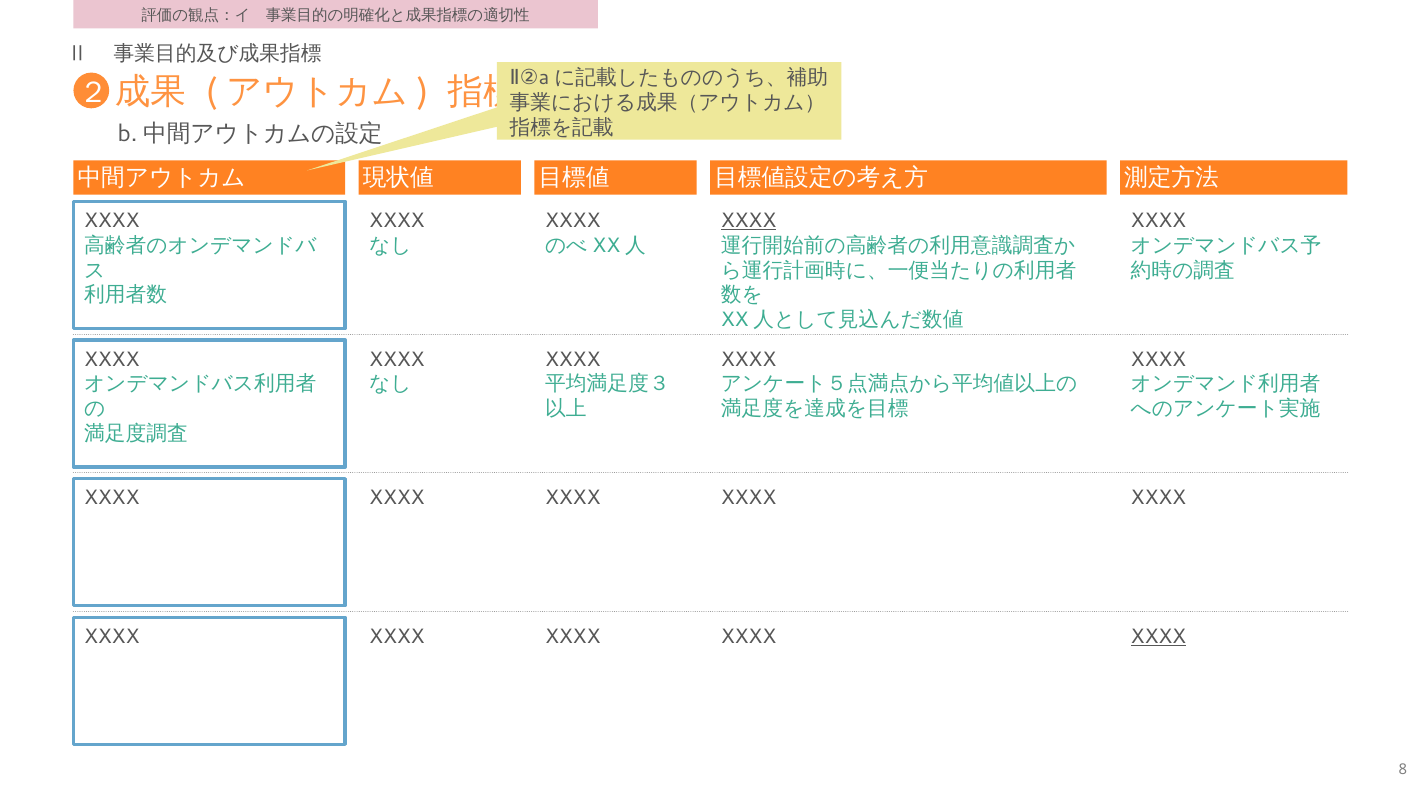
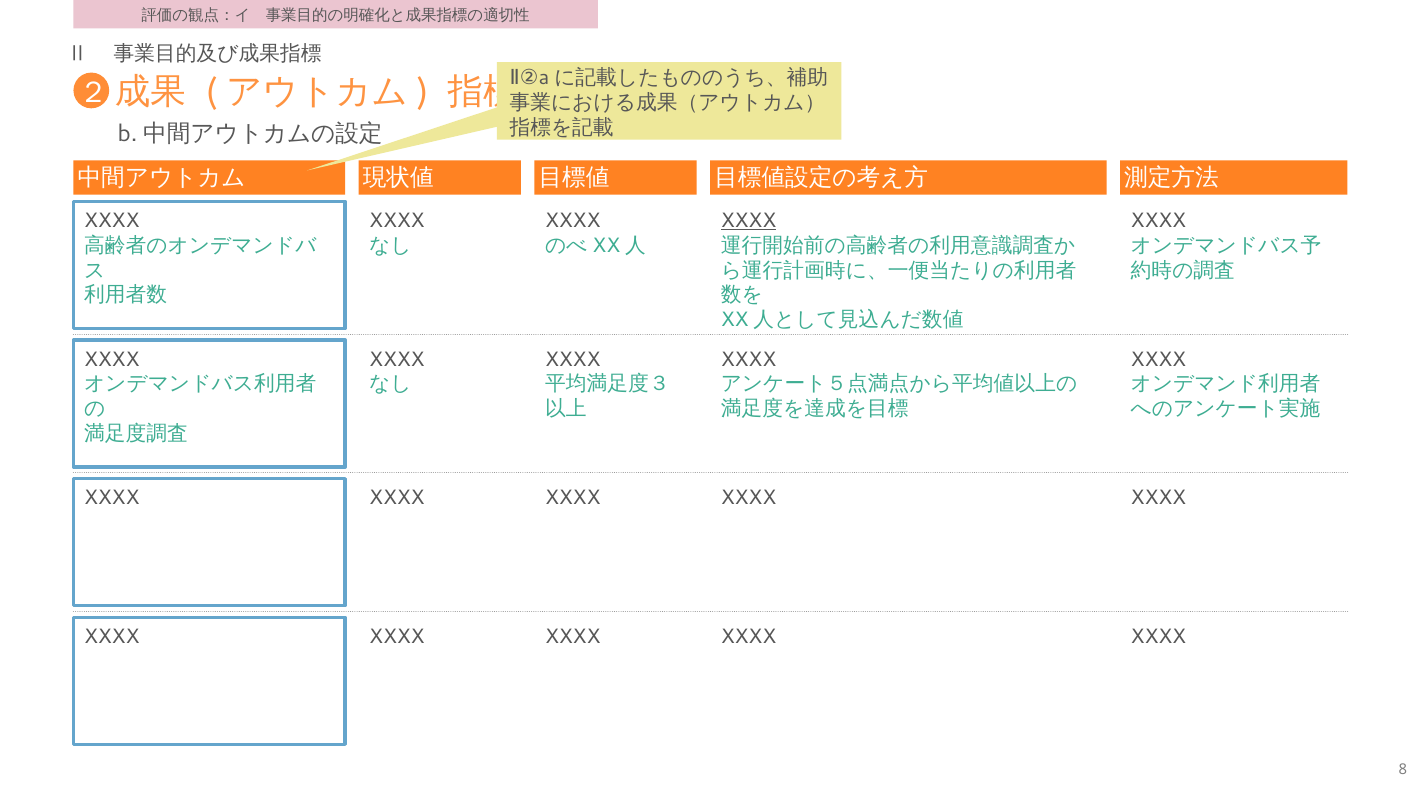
XXXX at (1158, 637) underline: present -> none
